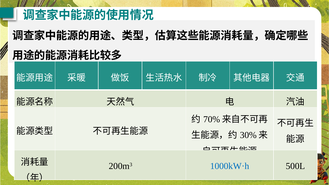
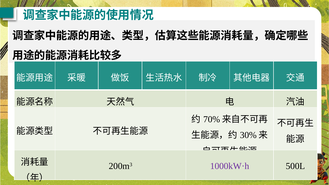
1000kW·h colour: blue -> purple
